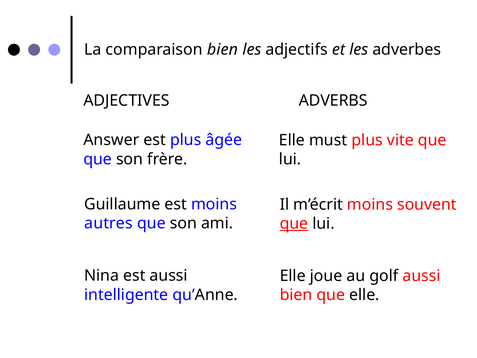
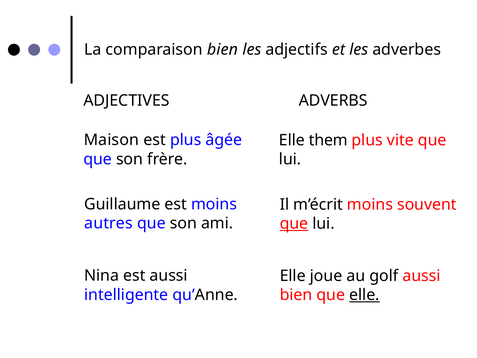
Answer: Answer -> Maison
must: must -> them
elle at (364, 295) underline: none -> present
